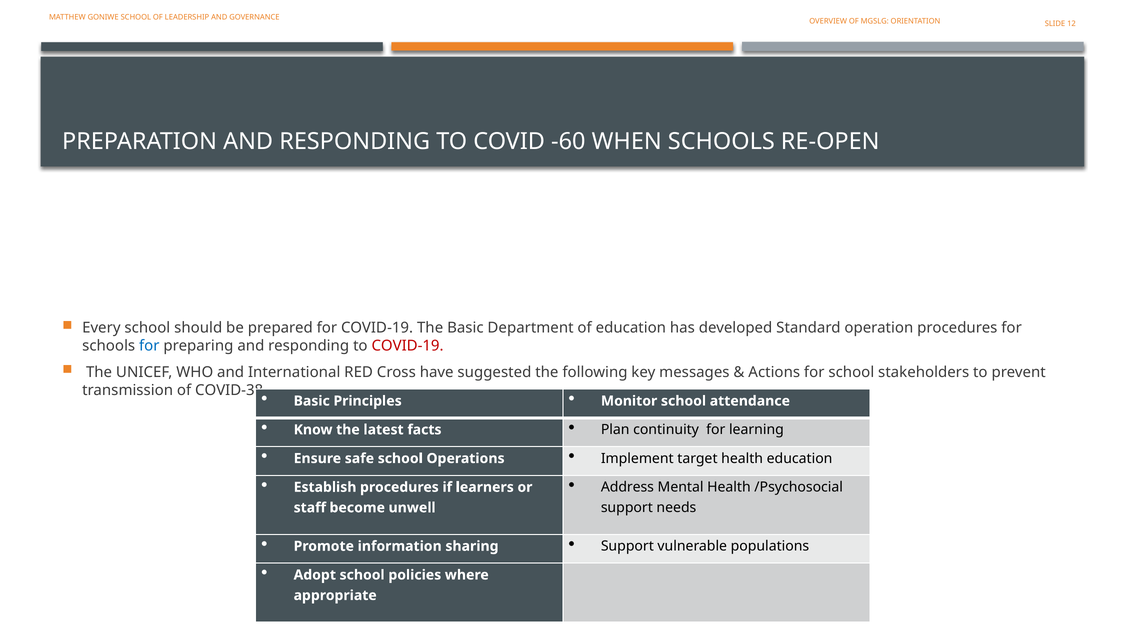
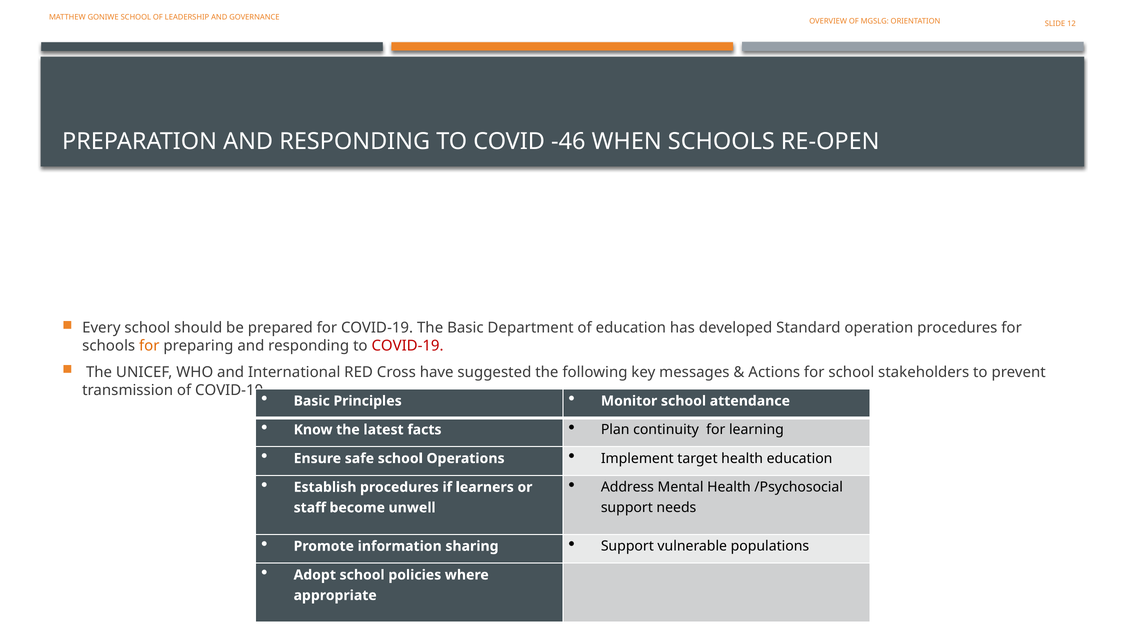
-60: -60 -> -46
for at (149, 346) colour: blue -> orange
COVID-38: COVID-38 -> COVID-10
